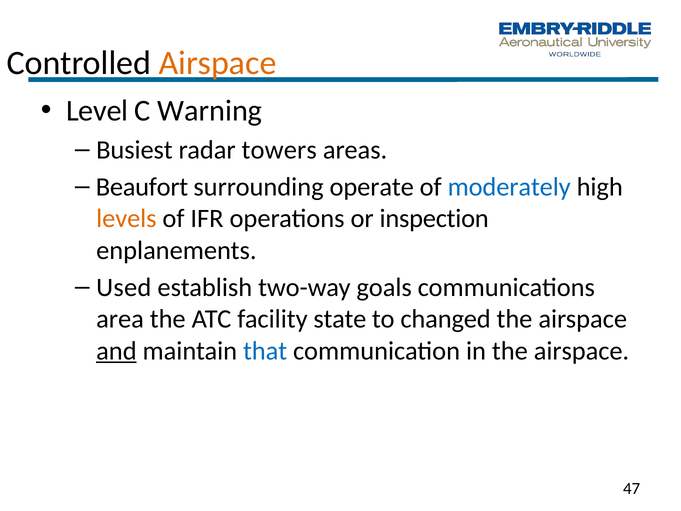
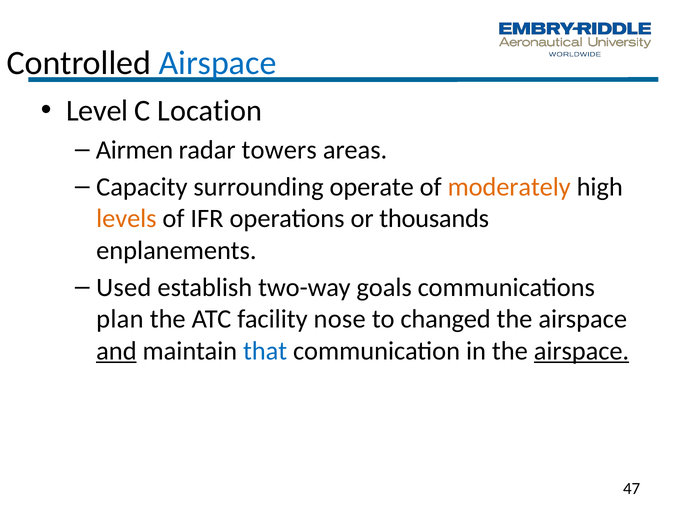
Airspace at (218, 63) colour: orange -> blue
Warning: Warning -> Location
Busiest: Busiest -> Airmen
Beaufort: Beaufort -> Capacity
moderately colour: blue -> orange
inspection: inspection -> thousands
area: area -> plan
state: state -> nose
airspace at (581, 351) underline: none -> present
